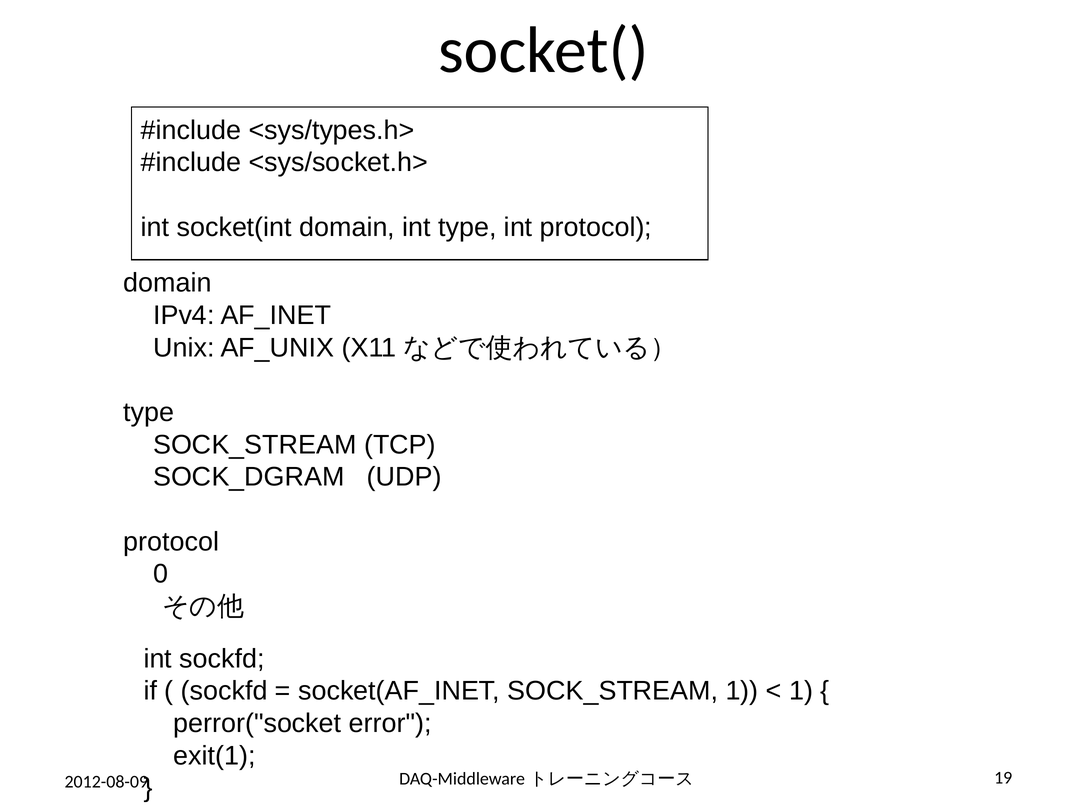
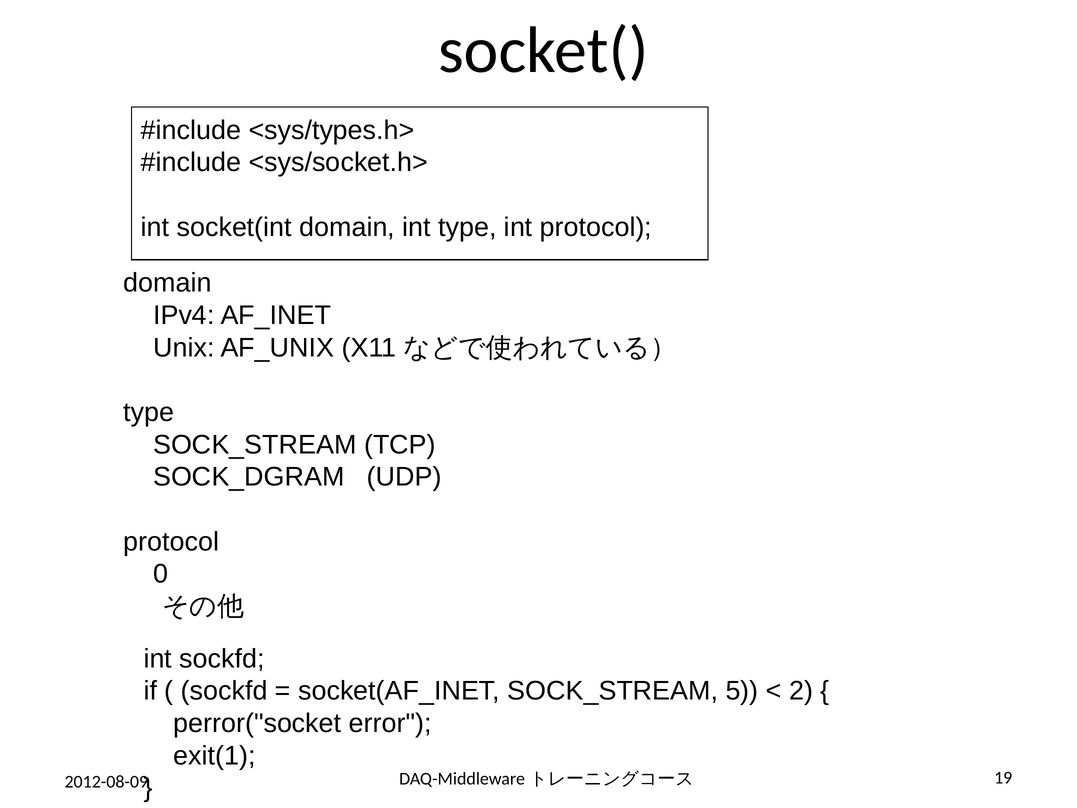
SOCK_STREAM 1: 1 -> 5
1 at (801, 691): 1 -> 2
